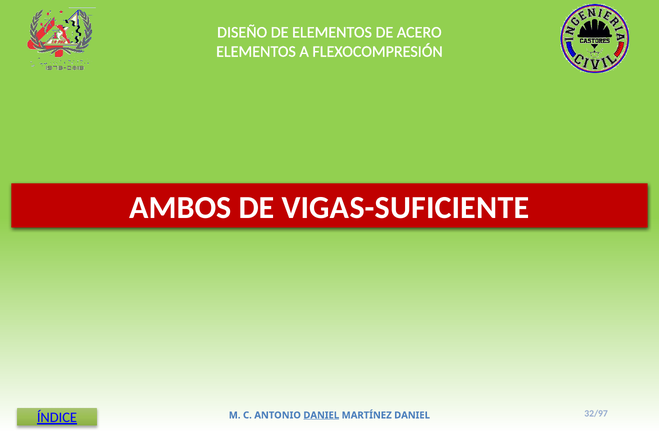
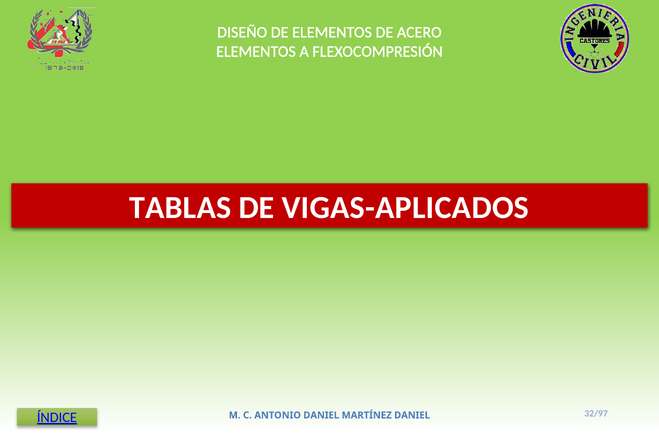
AMBOS: AMBOS -> TABLAS
VIGAS-SUFICIENTE: VIGAS-SUFICIENTE -> VIGAS-APLICADOS
DANIEL at (321, 415) underline: present -> none
